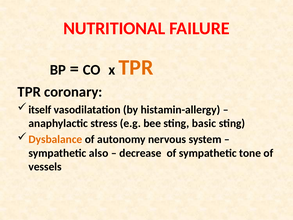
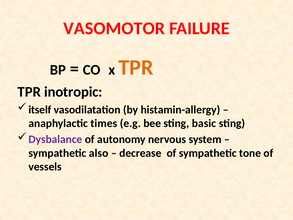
NUTRITIONAL: NUTRITIONAL -> VASOMOTOR
coronary: coronary -> inotropic
stress: stress -> times
Dysbalance colour: orange -> purple
